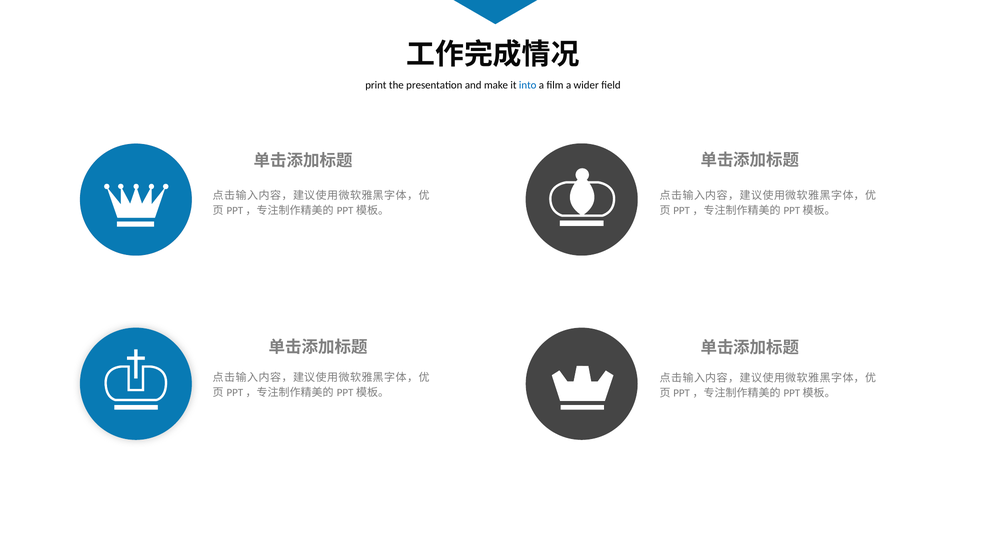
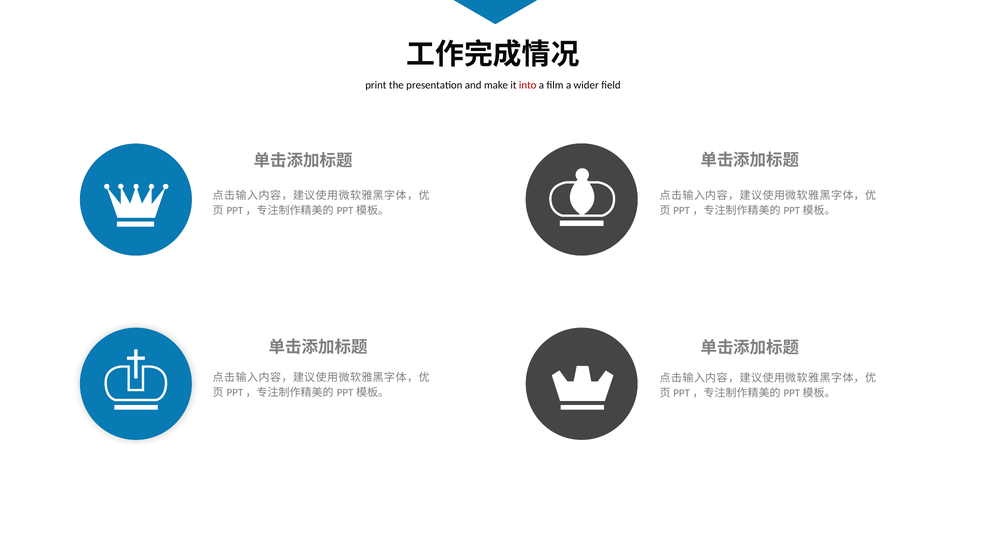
into colour: blue -> red
